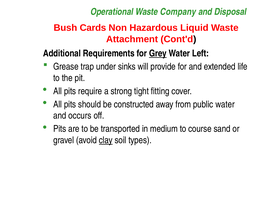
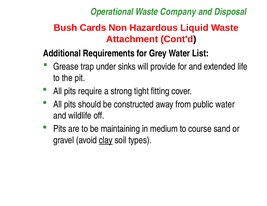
Grey underline: present -> none
Left: Left -> List
occurs: occurs -> wildlife
transported: transported -> maintaining
